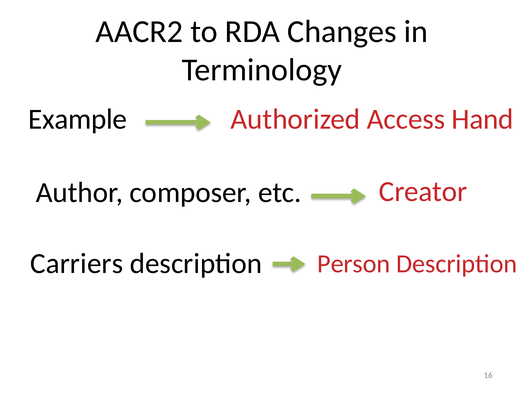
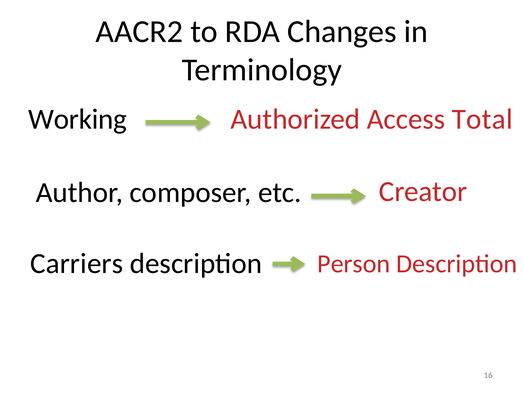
Example: Example -> Working
Hand: Hand -> Total
